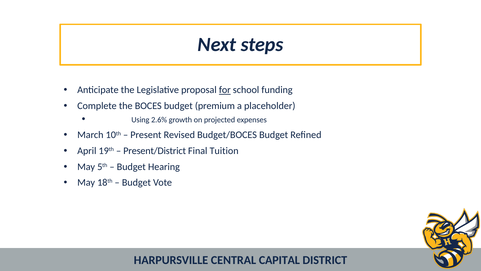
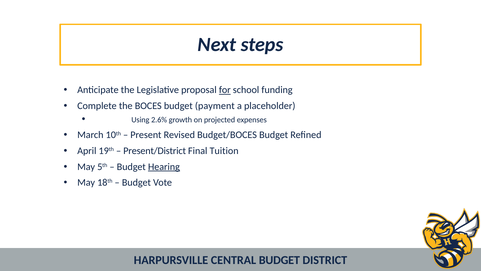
premium: premium -> payment
Hearing underline: none -> present
CAPITAL at (279, 260): CAPITAL -> BUDGET
